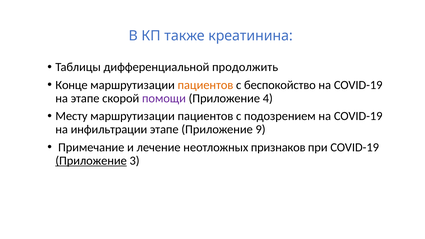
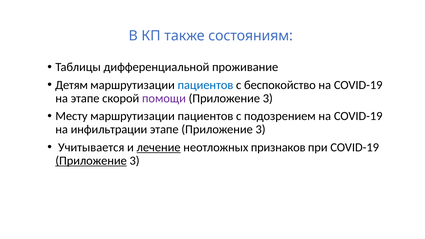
креатинина: креатинина -> состояниям
продолжить: продолжить -> проживание
Конце: Конце -> Детям
пациентов at (205, 85) colour: orange -> blue
4 at (268, 98): 4 -> 3
этапе Приложение 9: 9 -> 3
Примечание: Примечание -> Учитывается
лечение underline: none -> present
